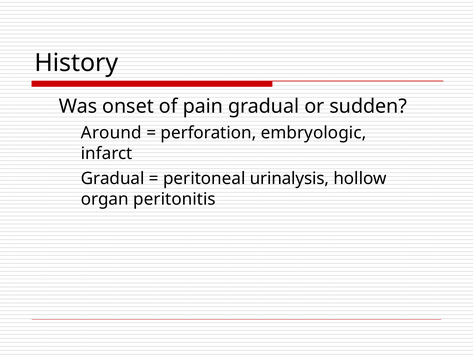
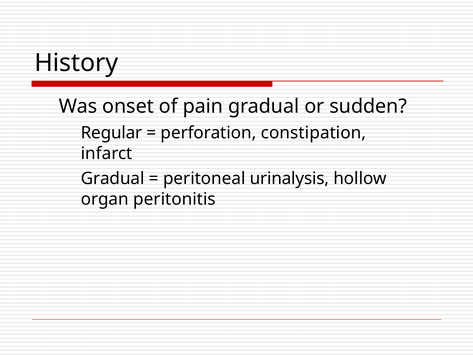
Around: Around -> Regular
embryologic: embryologic -> constipation
